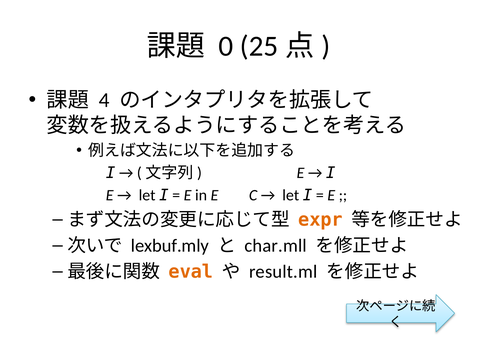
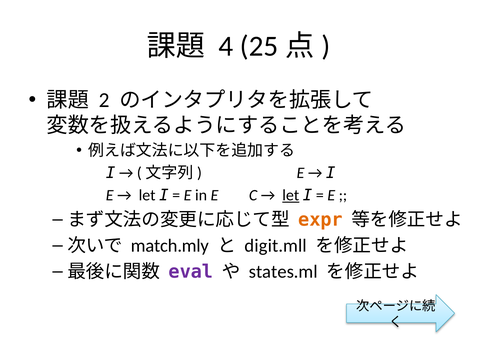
0: 0 -> 4
4: 4 -> 2
let at (291, 195) underline: none -> present
lexbuf.mly: lexbuf.mly -> match.mly
char.mll: char.mll -> digit.mll
eval colour: orange -> purple
result.ml: result.ml -> states.ml
